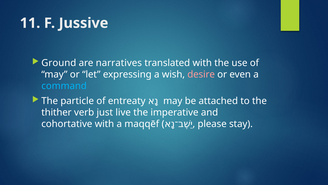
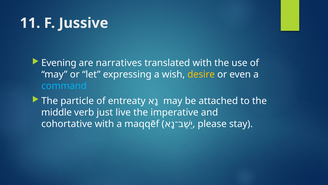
Ground: Ground -> Evening
desire colour: pink -> yellow
thither: thither -> middle
